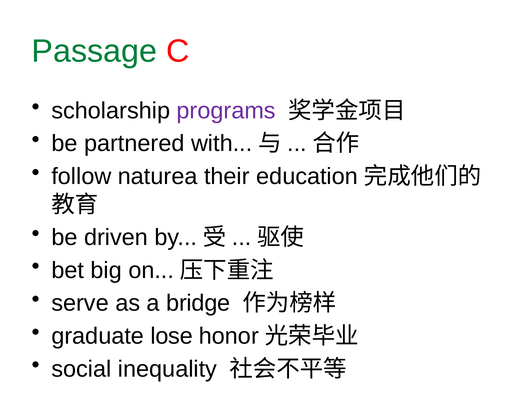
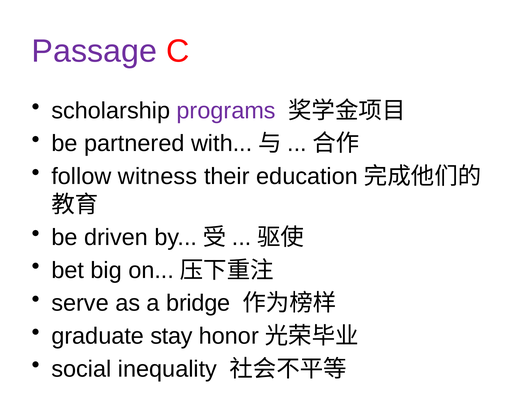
Passage colour: green -> purple
naturea: naturea -> witness
lose: lose -> stay
